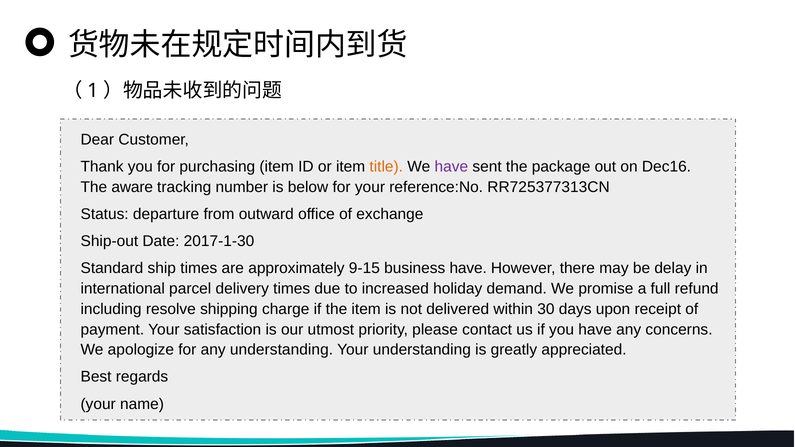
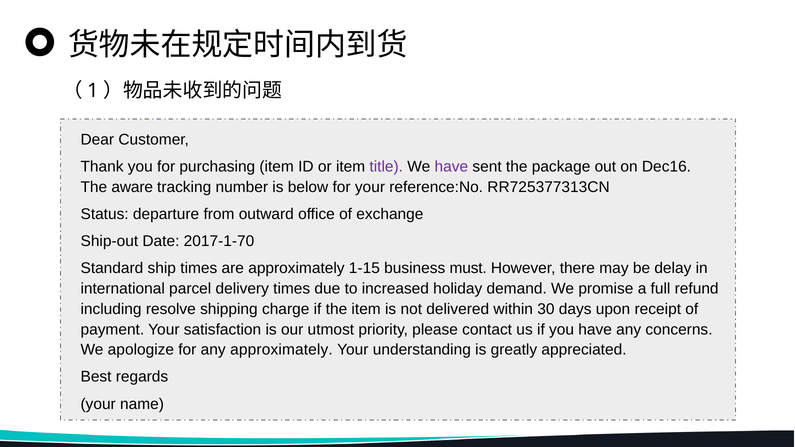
title colour: orange -> purple
2017-1-30: 2017-1-30 -> 2017-1-70
9-15: 9-15 -> 1-15
business have: have -> must
any understanding: understanding -> approximately
